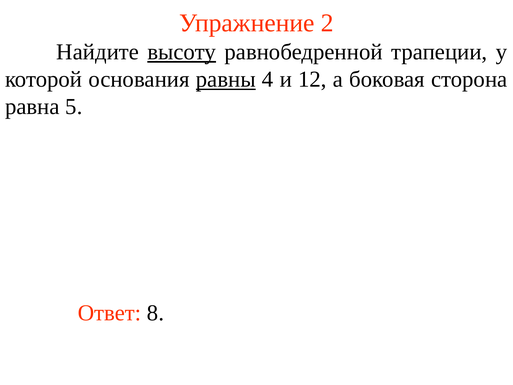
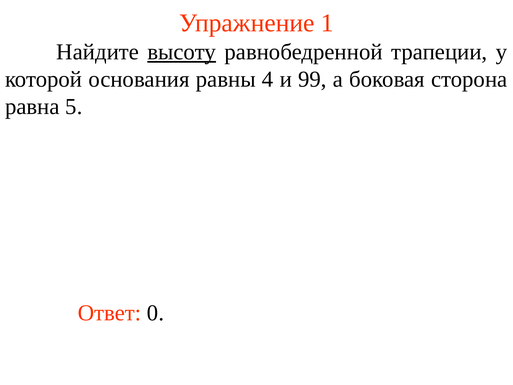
2: 2 -> 1
равны underline: present -> none
12: 12 -> 99
8: 8 -> 0
